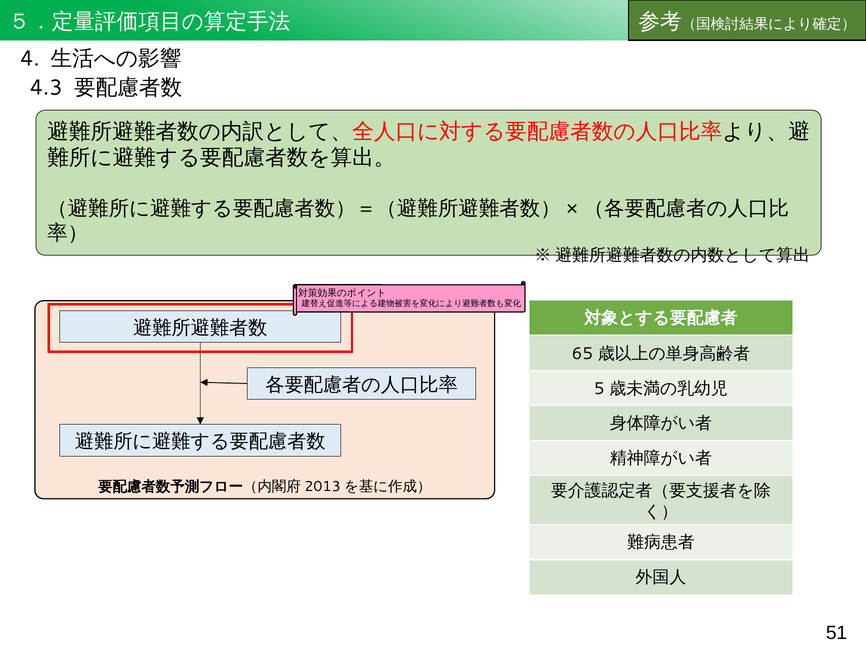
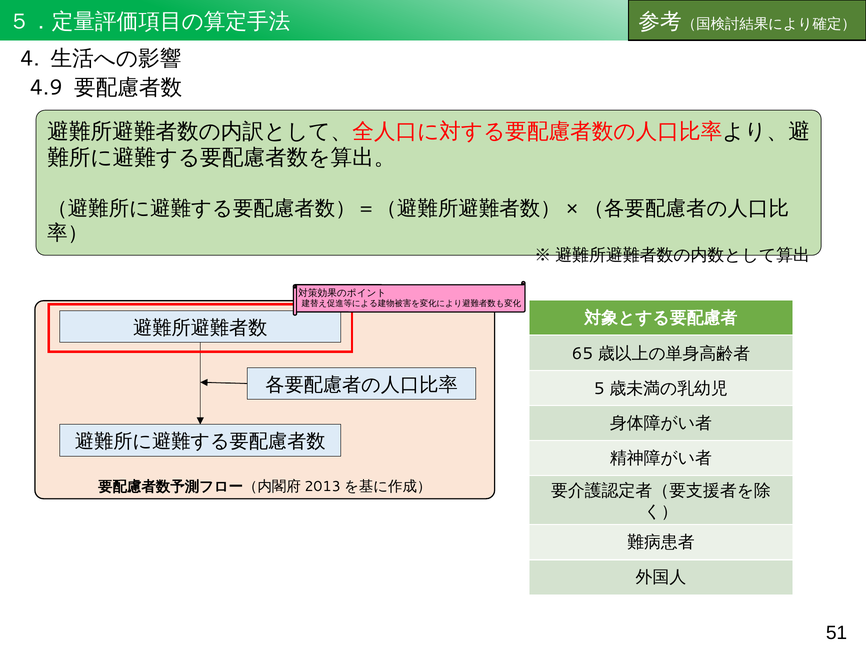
4.3: 4.3 -> 4.9
